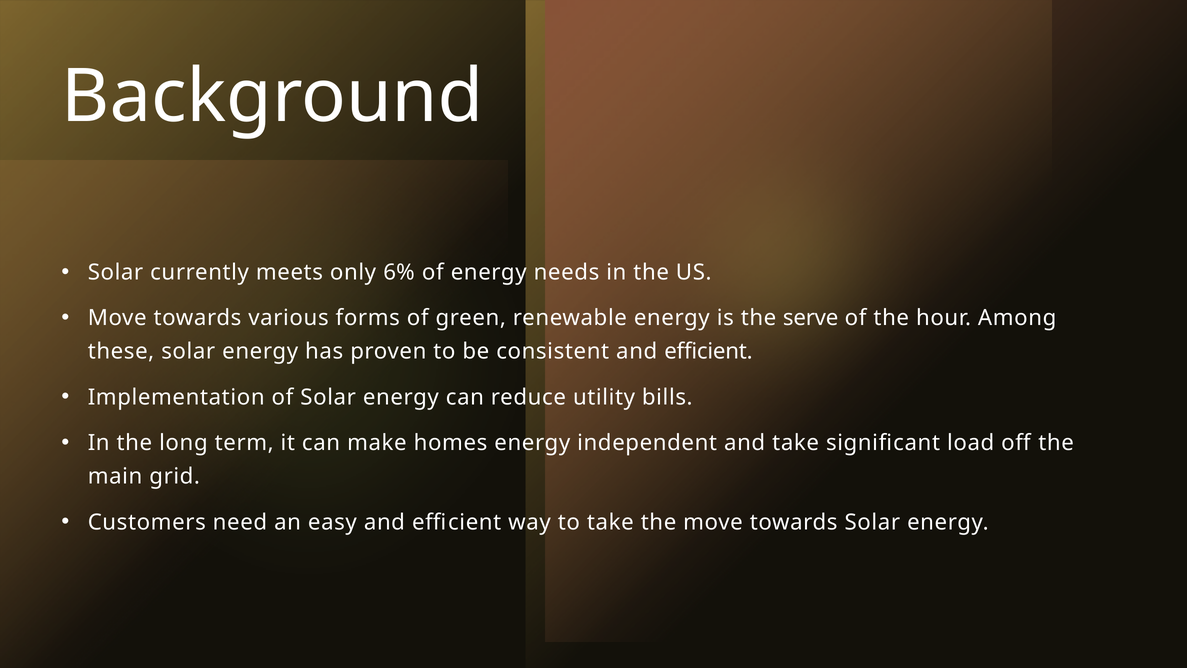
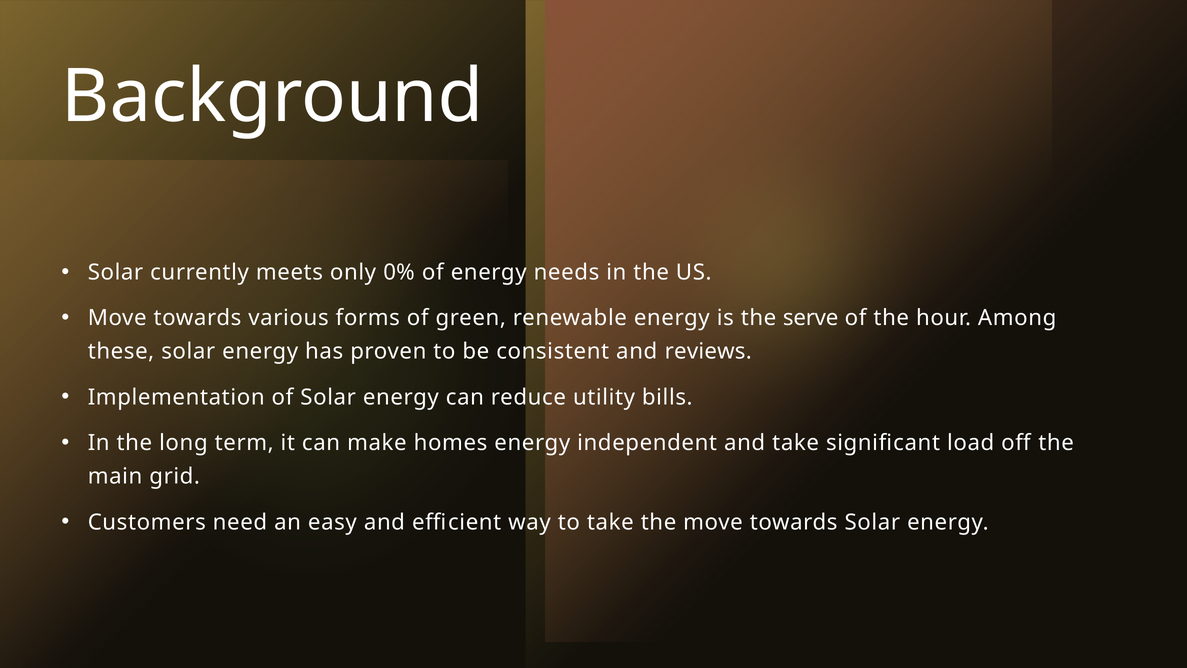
6%: 6% -> 0%
consistent and efficient: efficient -> reviews
